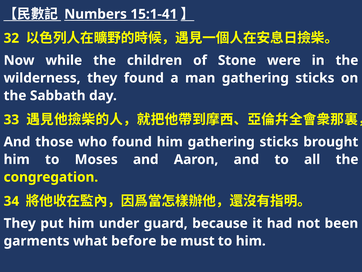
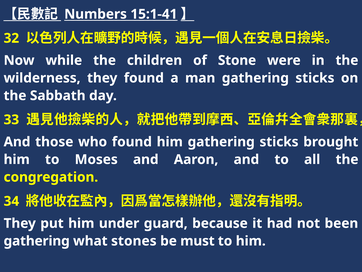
garments at (37, 241): garments -> gathering
before: before -> stones
